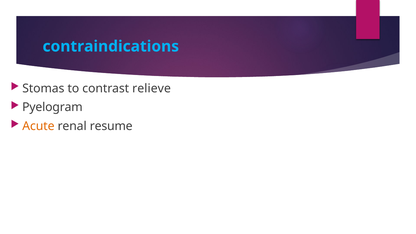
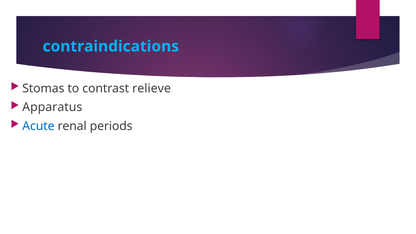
Pyelogram: Pyelogram -> Apparatus
Acute colour: orange -> blue
resume: resume -> periods
